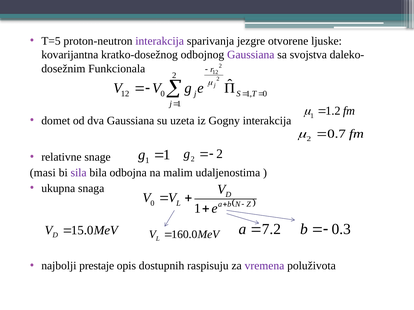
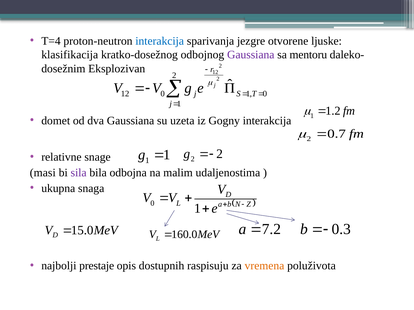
T=5: T=5 -> T=4
interakcija at (160, 41) colour: purple -> blue
kovarijantna: kovarijantna -> klasifikacija
svojstva: svojstva -> mentoru
Funkcionala: Funkcionala -> Eksplozivan
vremena colour: purple -> orange
